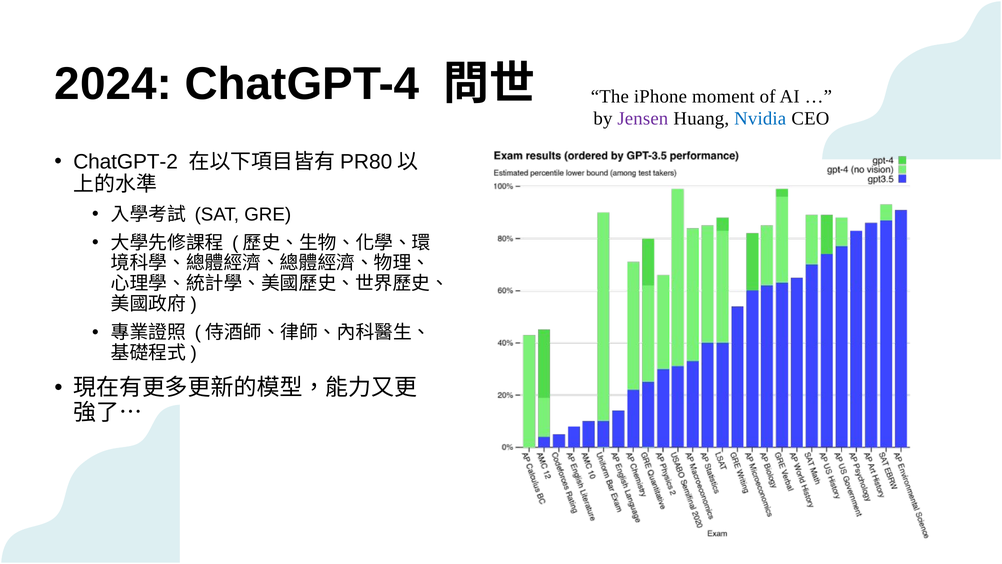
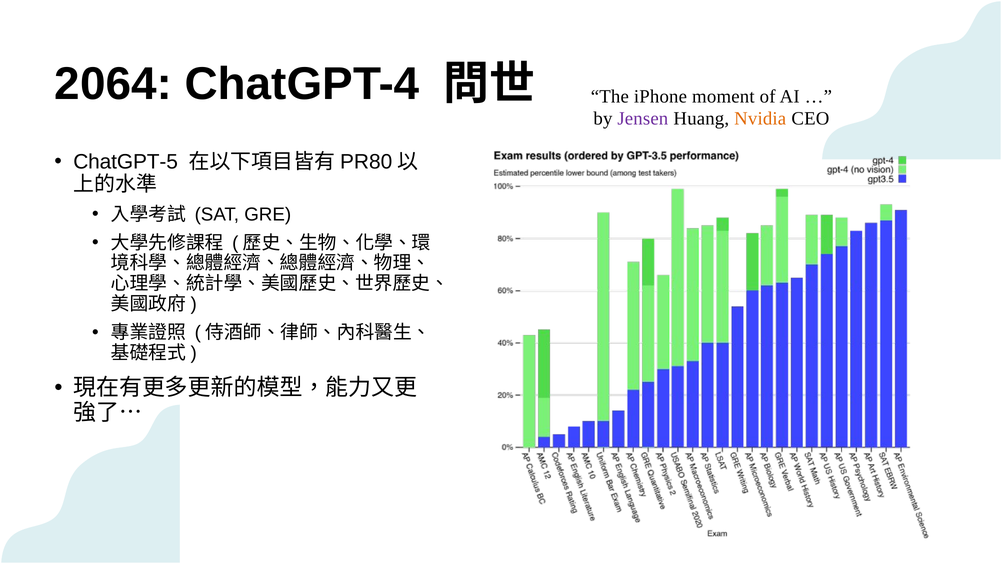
2024: 2024 -> 2064
Nvidia colour: blue -> orange
ChatGPT-2: ChatGPT-2 -> ChatGPT-5
